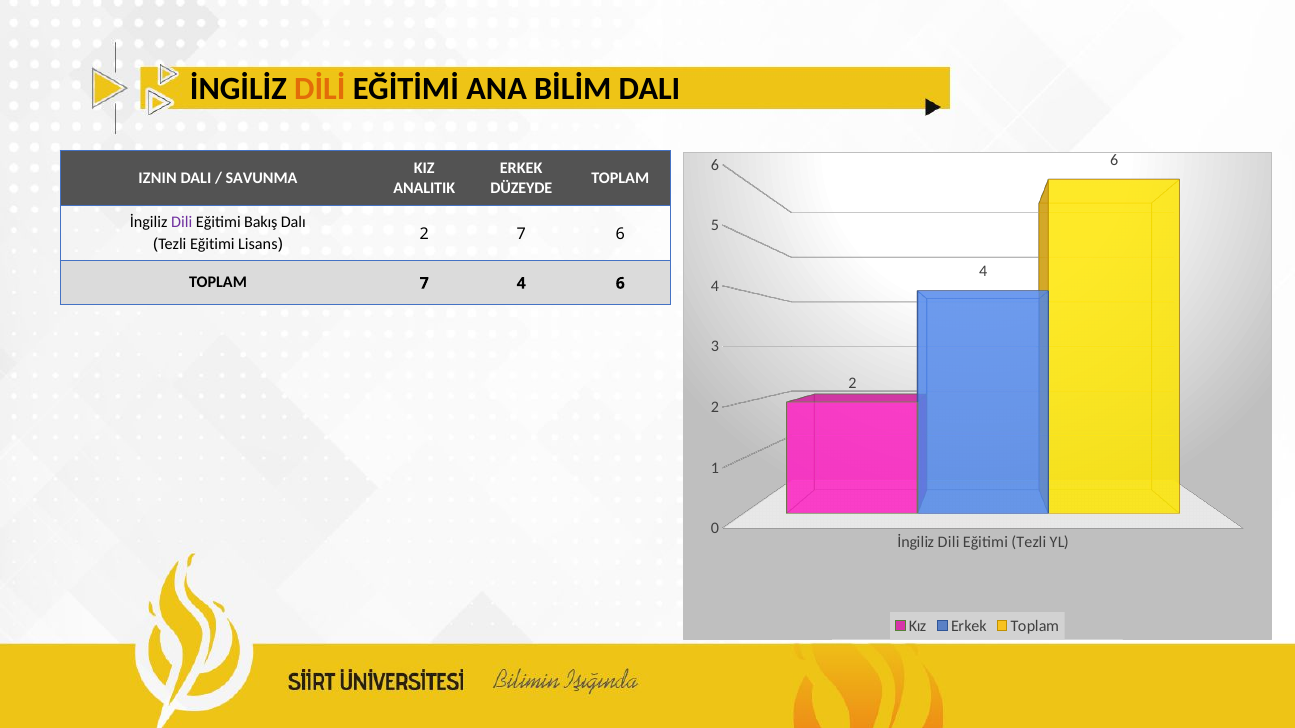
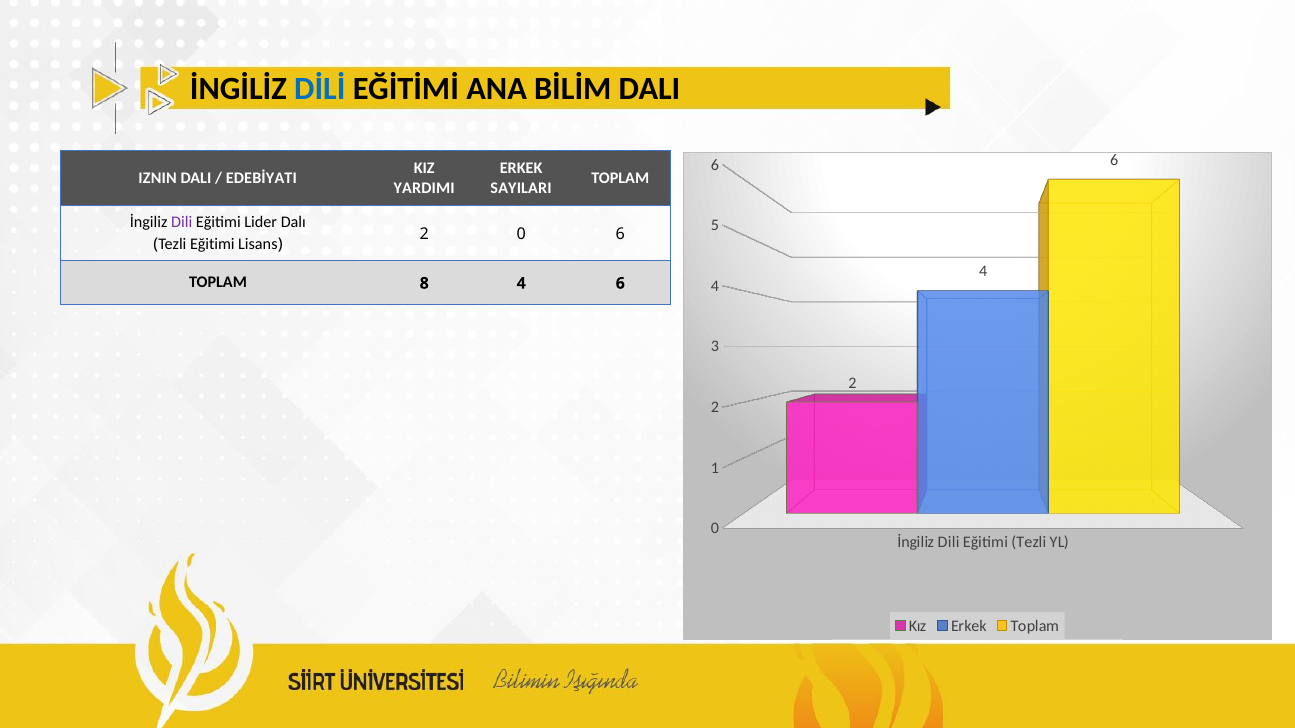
DİLİ colour: orange -> blue
SAVUNMA: SAVUNMA -> EDEBİYATI
ANALITIK: ANALITIK -> YARDIMI
DÜZEYDE: DÜZEYDE -> SAYILARI
Bakış: Bakış -> Lider
2 7: 7 -> 0
TOPLAM 7: 7 -> 8
